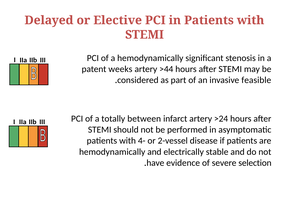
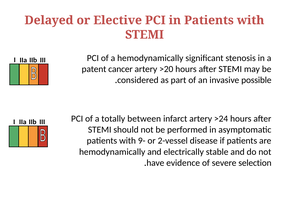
weeks: weeks -> cancer
>44: >44 -> >20
feasible: feasible -> possible
4-: 4- -> 9-
